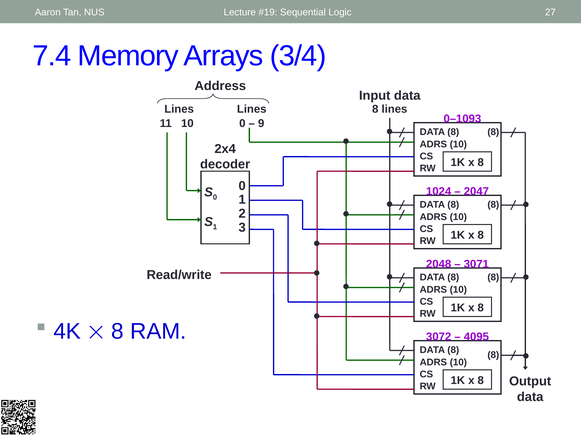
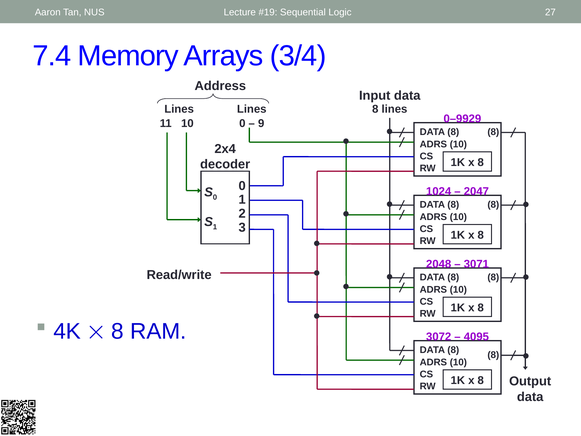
0–1093: 0–1093 -> 0–9929
